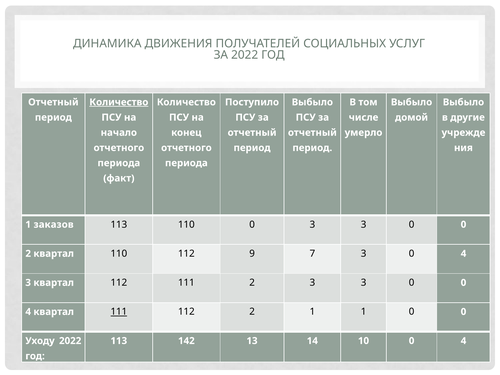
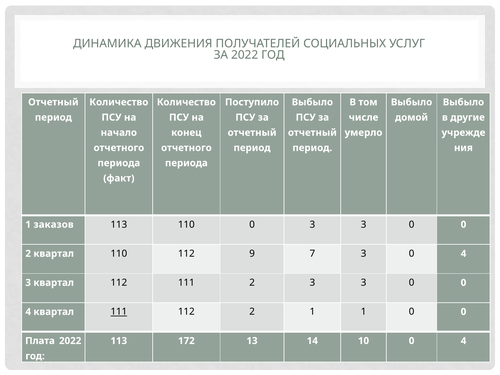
Количество at (119, 102) underline: present -> none
Уходу: Уходу -> Плата
142: 142 -> 172
